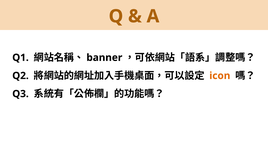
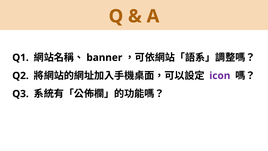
icon colour: orange -> purple
